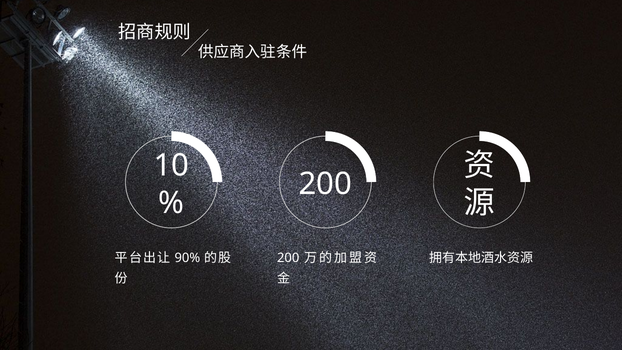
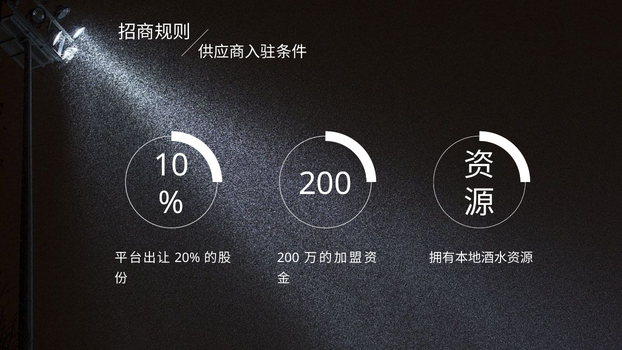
90%: 90% -> 20%
